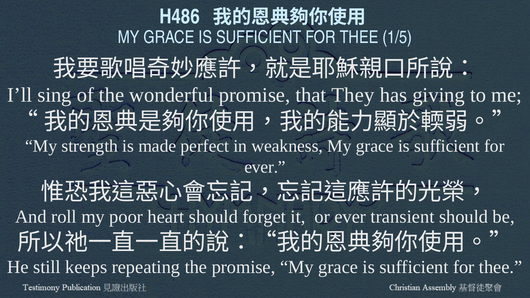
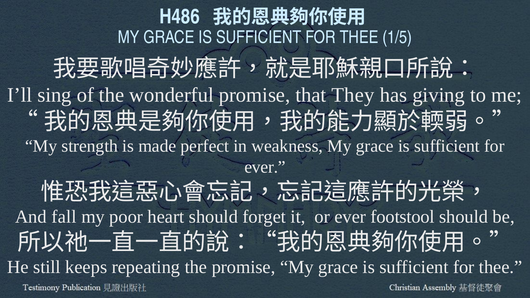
roll: roll -> fall
transient: transient -> footstool
